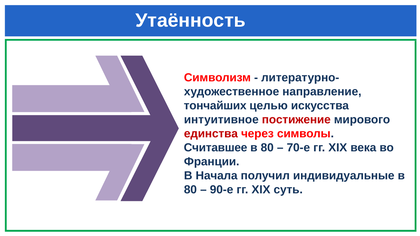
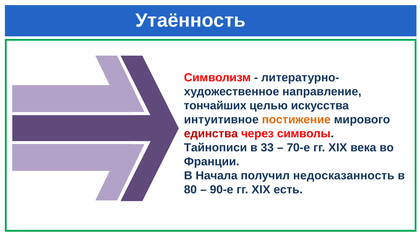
постижение colour: red -> orange
Считавшее: Считавшее -> Тайнописи
80 at (267, 148): 80 -> 33
индивидуальные: индивидуальные -> недосказанность
суть: суть -> есть
